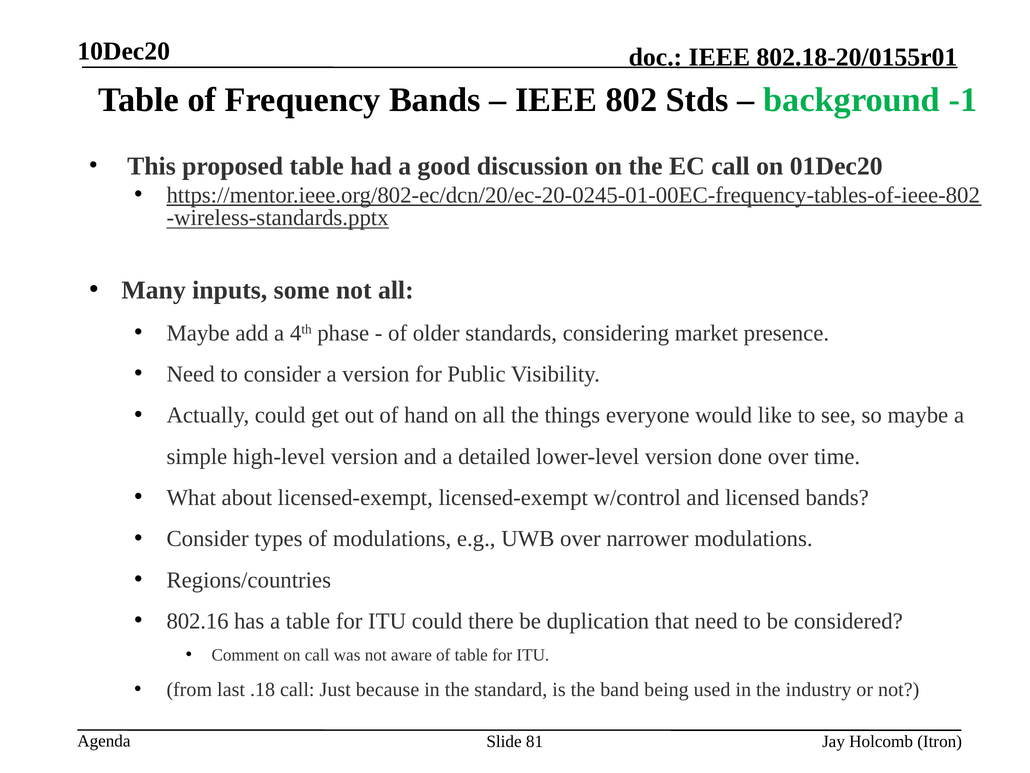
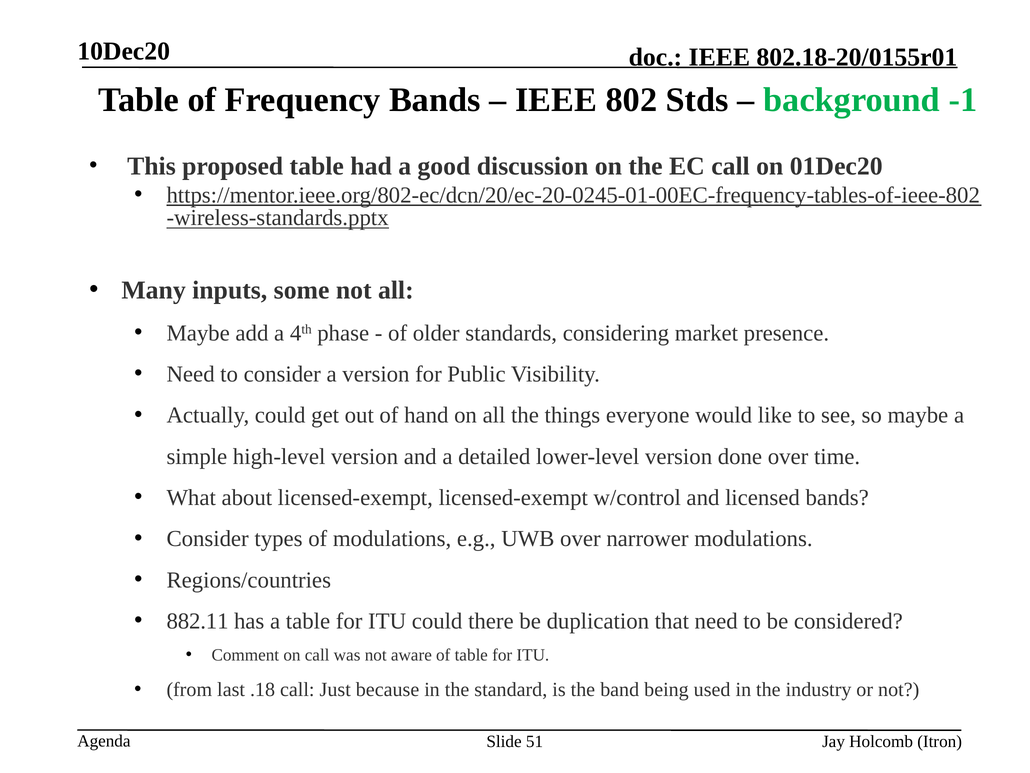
802.16: 802.16 -> 882.11
81: 81 -> 51
